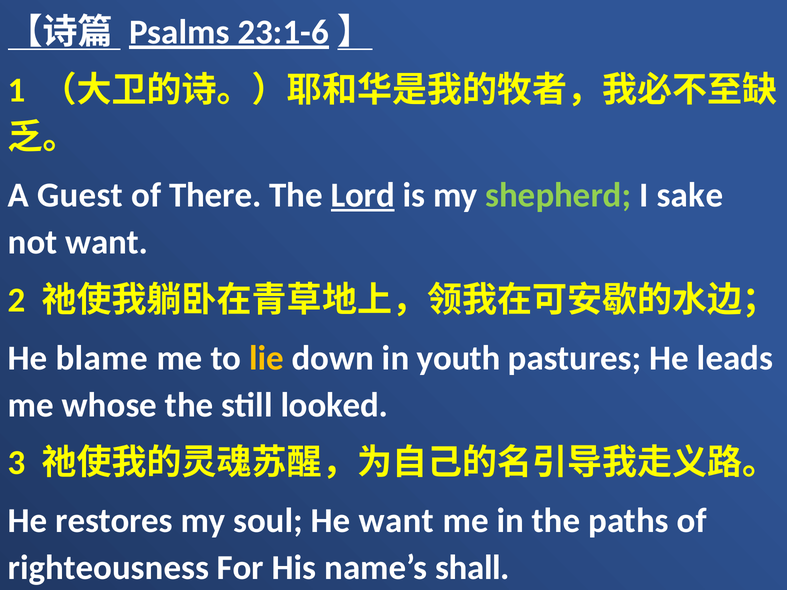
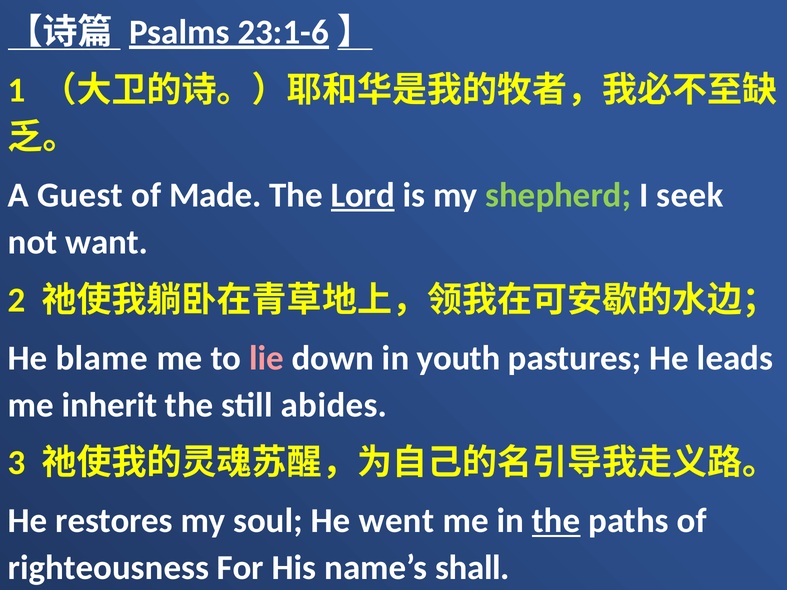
There: There -> Made
sake: sake -> seek
lie colour: yellow -> pink
whose: whose -> inherit
looked: looked -> abides
He want: want -> went
the at (556, 521) underline: none -> present
